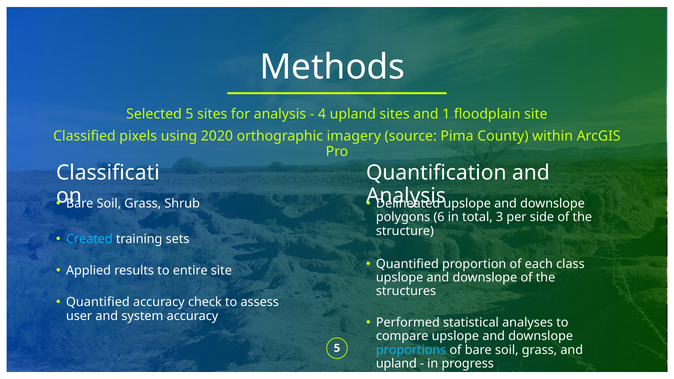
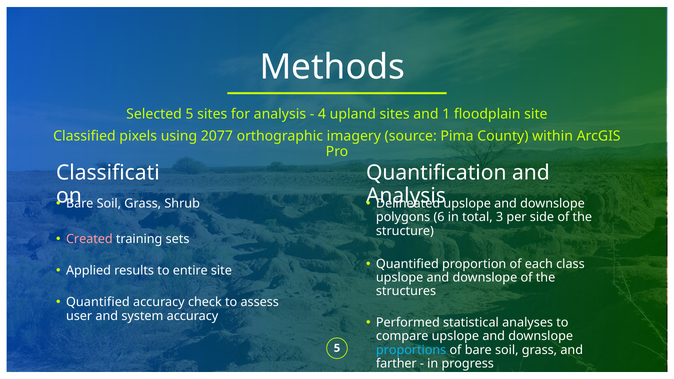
2020: 2020 -> 2077
Created colour: light blue -> pink
upland at (396, 364): upland -> farther
